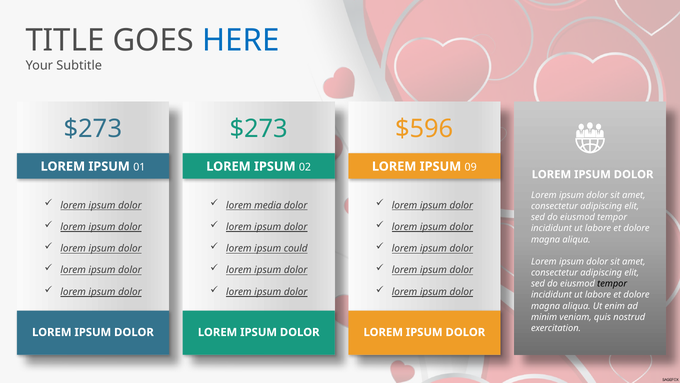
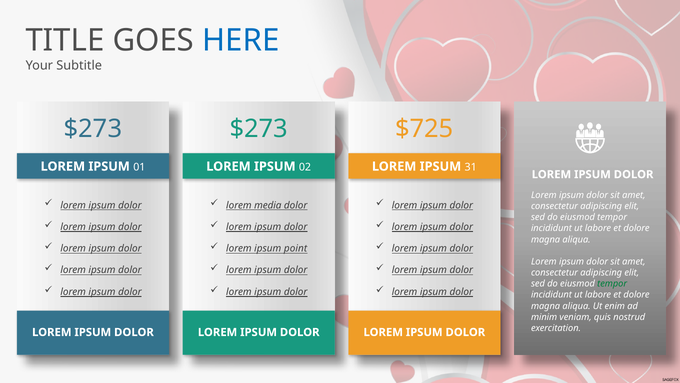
$596: $596 -> $725
09: 09 -> 31
could: could -> point
tempor at (612, 283) colour: black -> green
